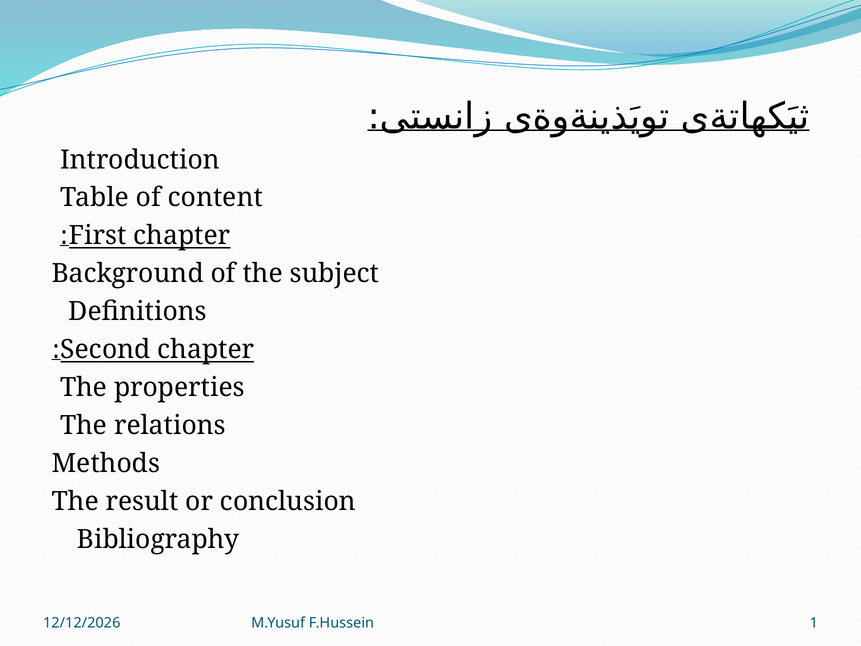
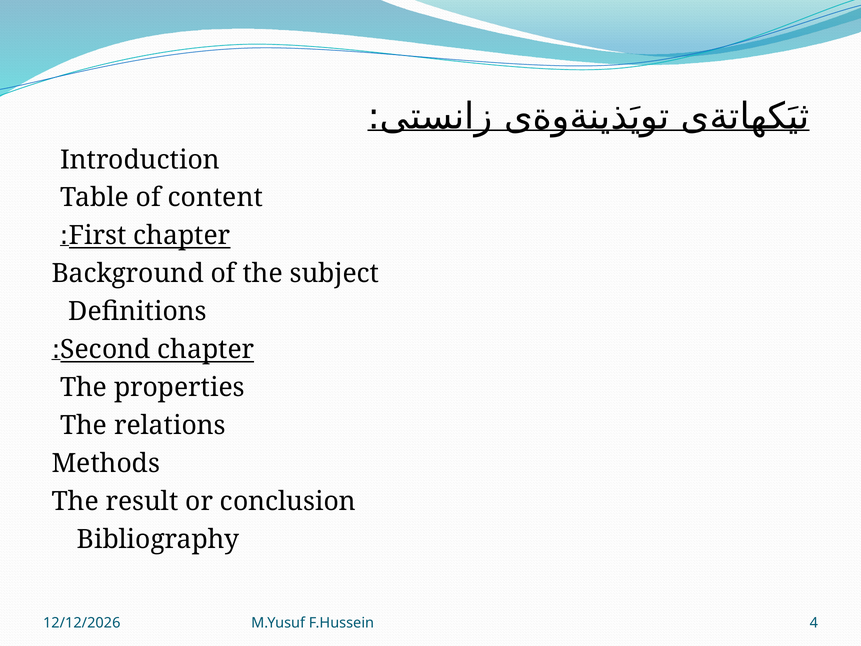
1: 1 -> 4
